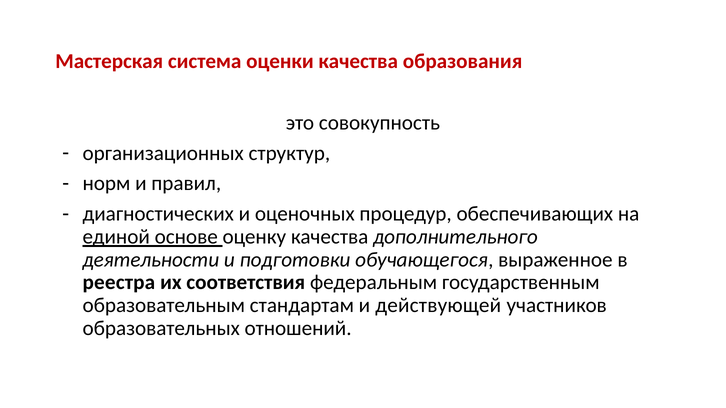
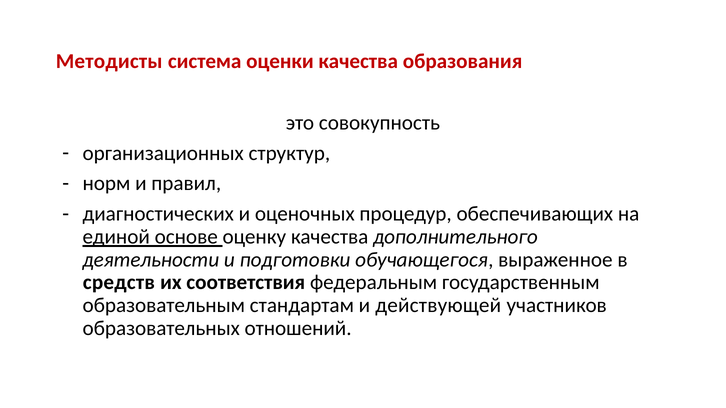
Мастерская: Мастерская -> Методисты
реестра: реестра -> средств
